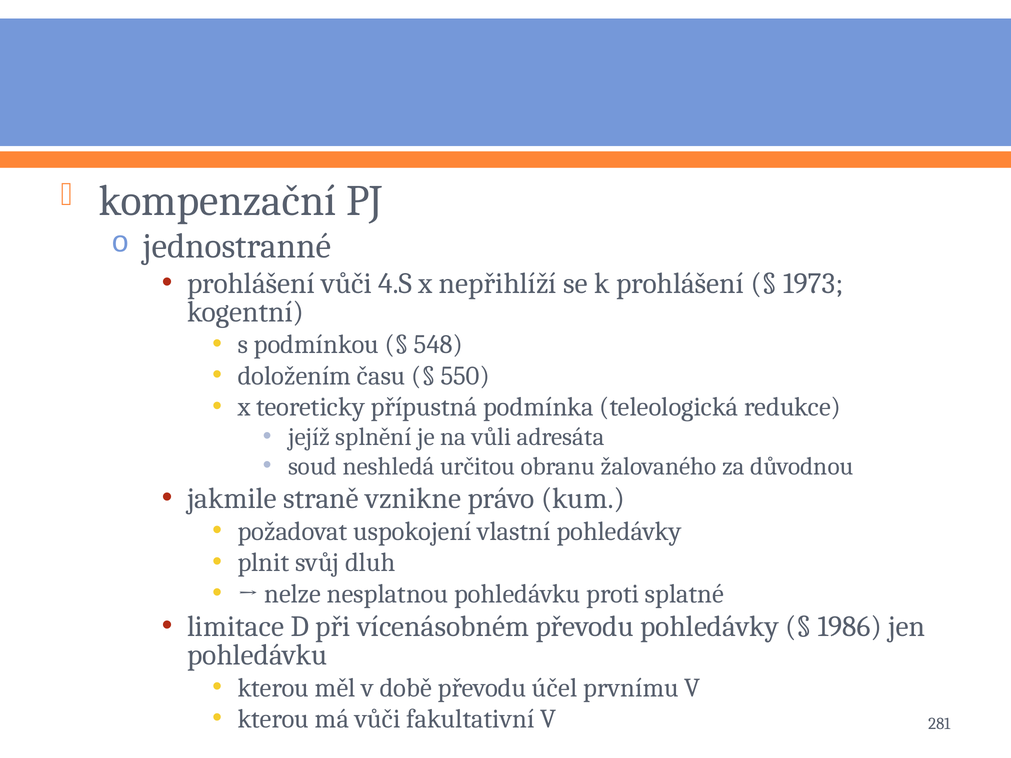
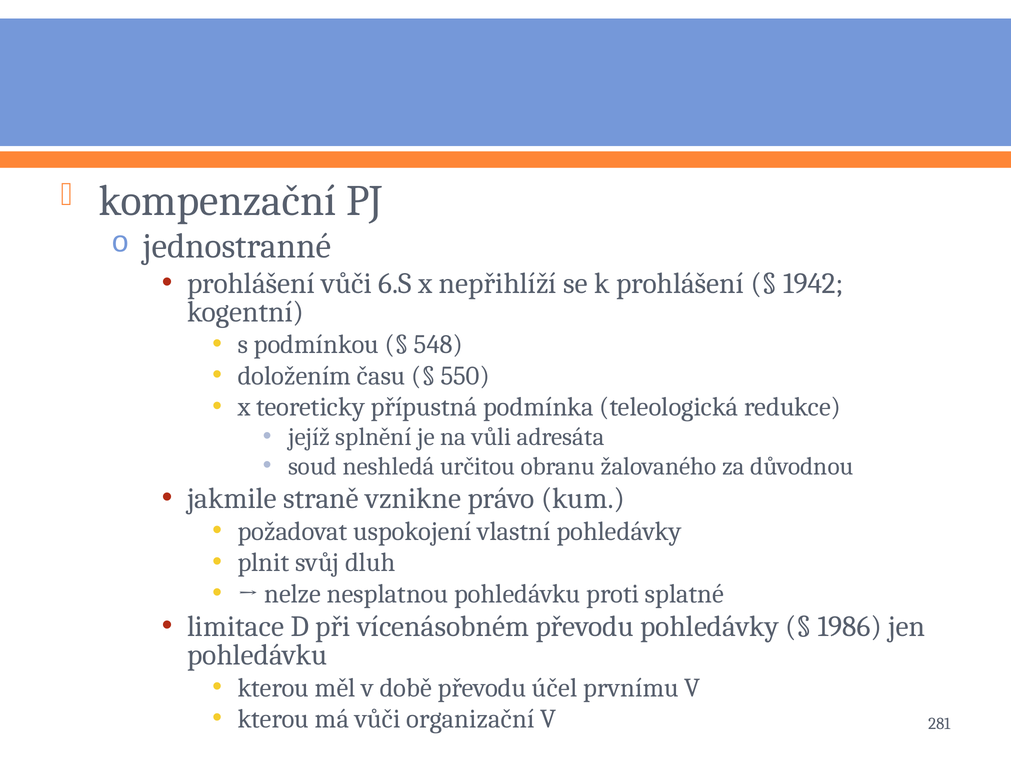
4.S: 4.S -> 6.S
1973: 1973 -> 1942
fakultativní: fakultativní -> organizační
